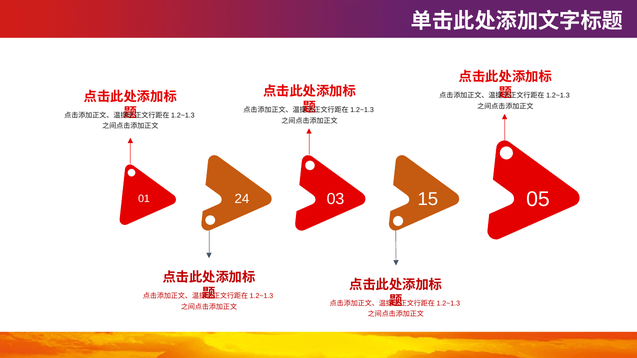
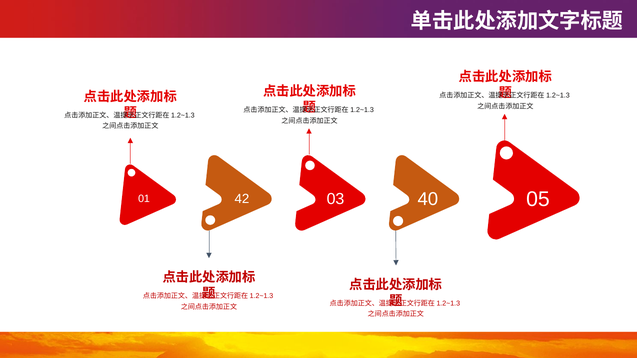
24: 24 -> 42
15: 15 -> 40
